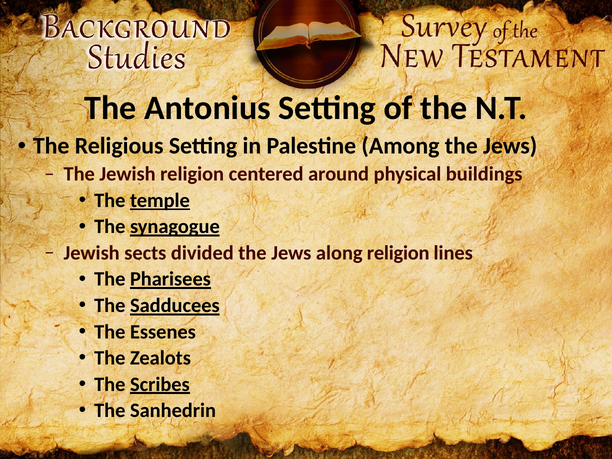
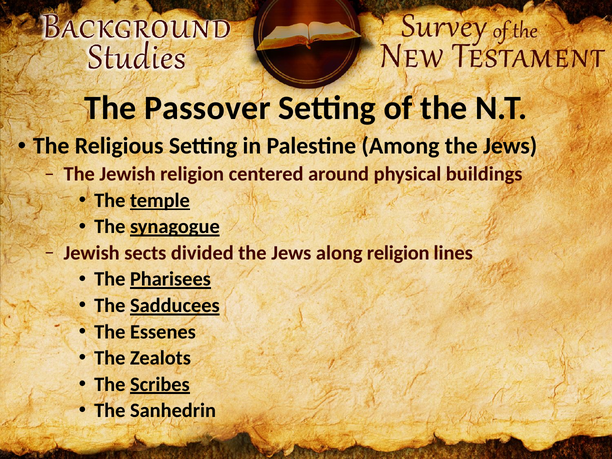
Antonius: Antonius -> Passover
